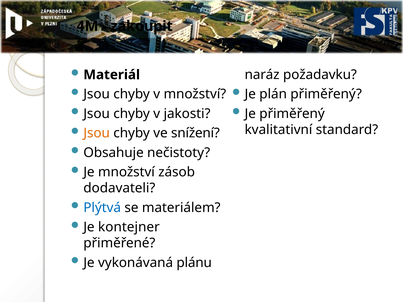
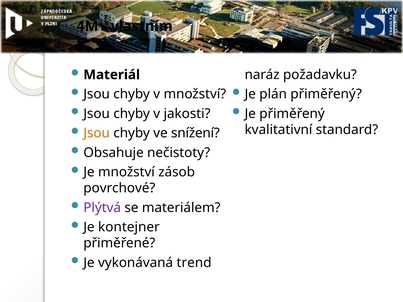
zakoupit: zakoupit -> vlastním
dodavateli: dodavateli -> povrchové
Plýtvá colour: blue -> purple
plánu: plánu -> trend
